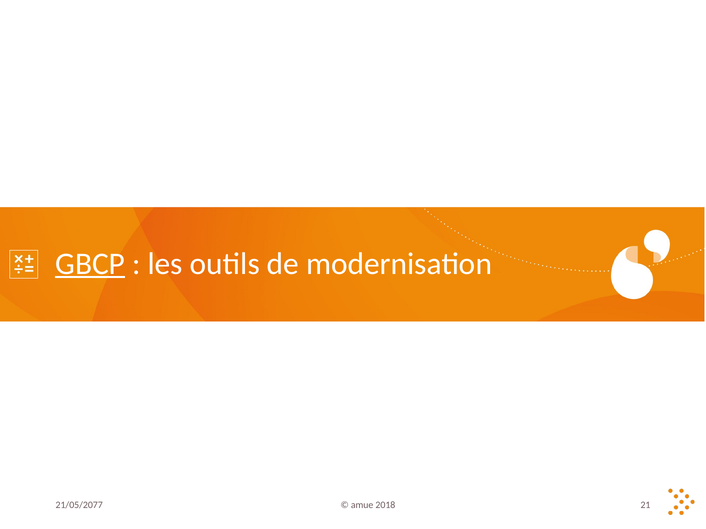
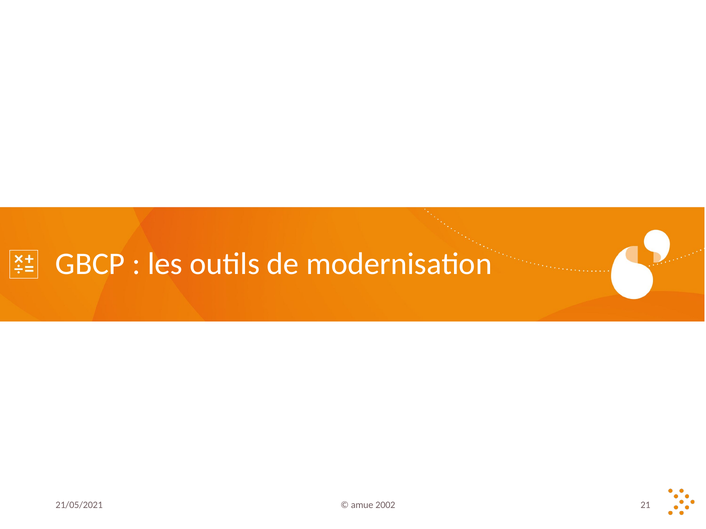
GBCP at (90, 264) underline: present -> none
21/05/2077: 21/05/2077 -> 21/05/2021
2018: 2018 -> 2002
